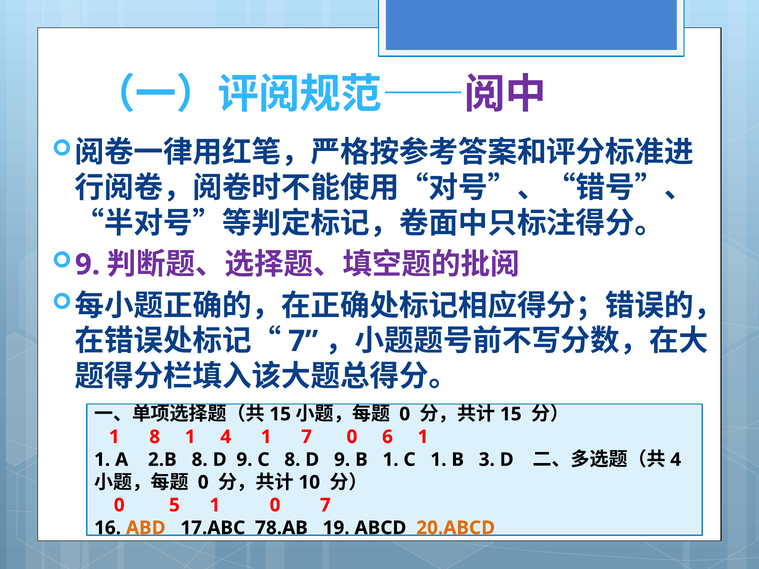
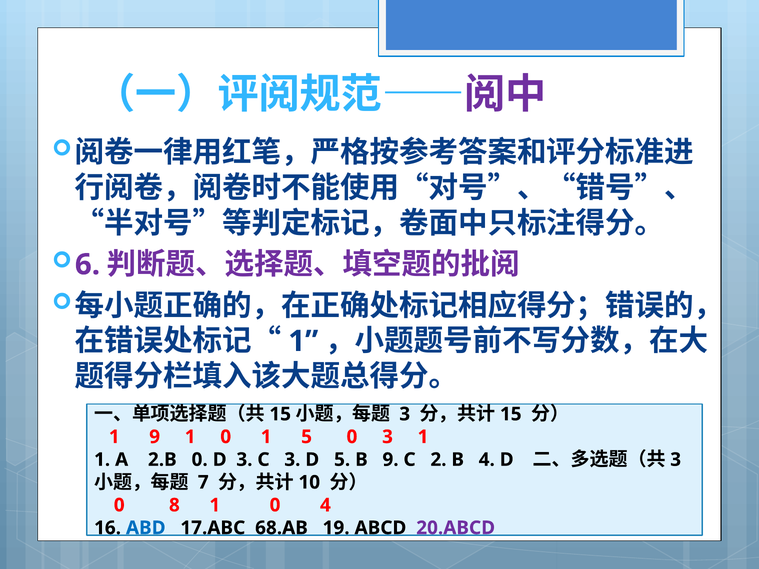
9 at (87, 265): 9 -> 6
7 at (303, 341): 7 -> 1
0 at (405, 414): 0 -> 3
1 8: 8 -> 9
4 at (226, 437): 4 -> 0
1 7: 7 -> 5
0 6: 6 -> 3
2.B 8: 8 -> 0
9 at (244, 460): 9 -> 3
C 8: 8 -> 3
9 at (342, 460): 9 -> 5
B 1: 1 -> 9
C 1: 1 -> 2
B 3: 3 -> 4
4 at (676, 460): 4 -> 3
0 at (203, 483): 0 -> 7
5: 5 -> 8
0 7: 7 -> 4
ABD colour: orange -> blue
78.AB: 78.AB -> 68.AB
20.ABCD colour: orange -> purple
